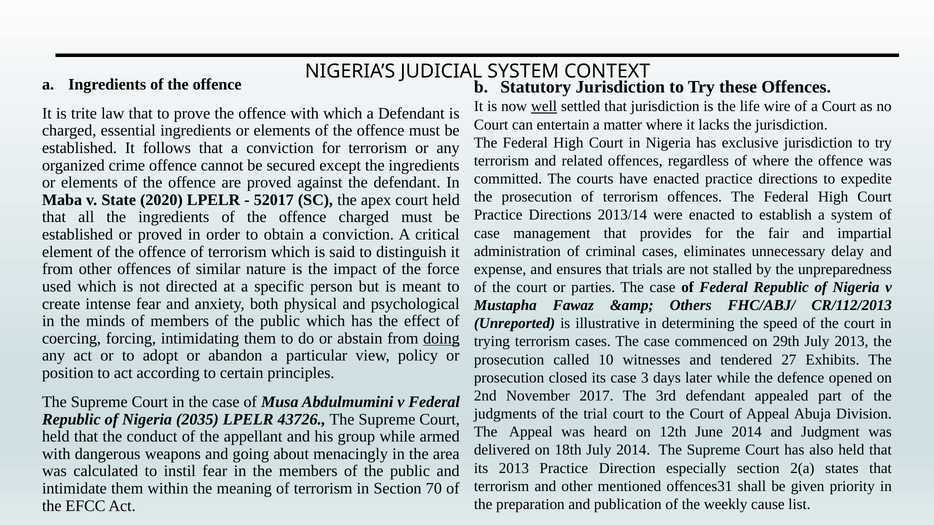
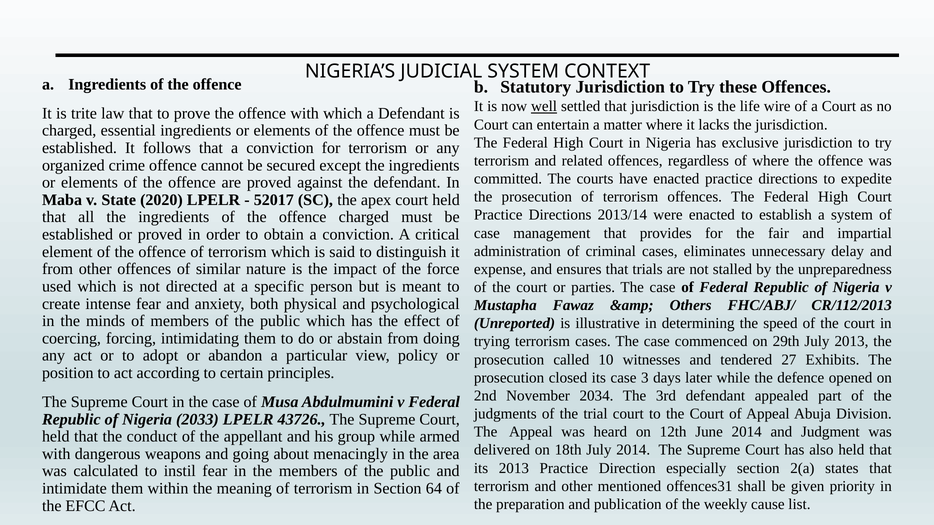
doing underline: present -> none
2017: 2017 -> 2034
2035: 2035 -> 2033
70: 70 -> 64
